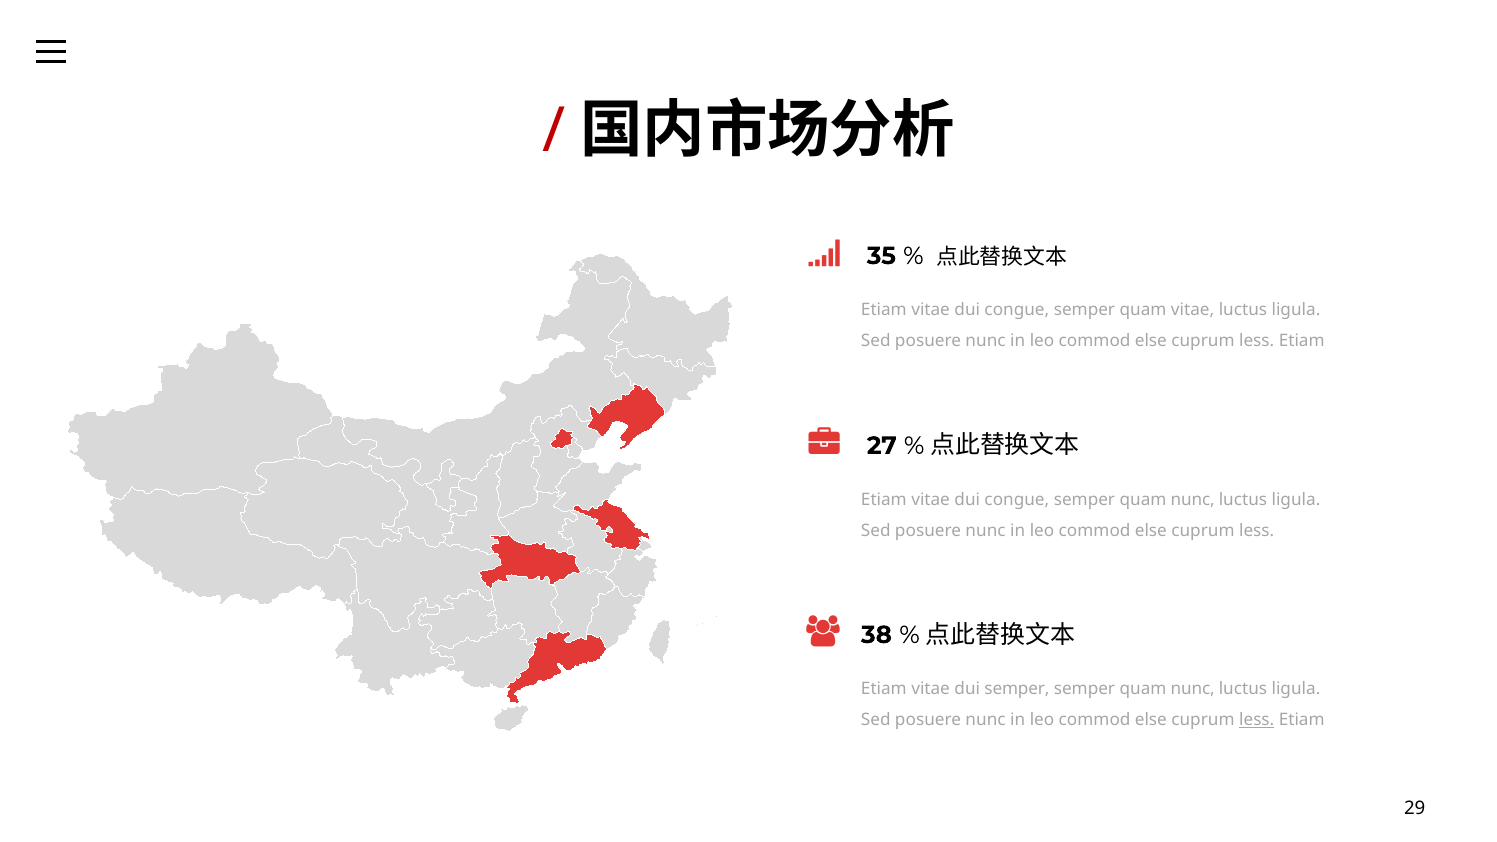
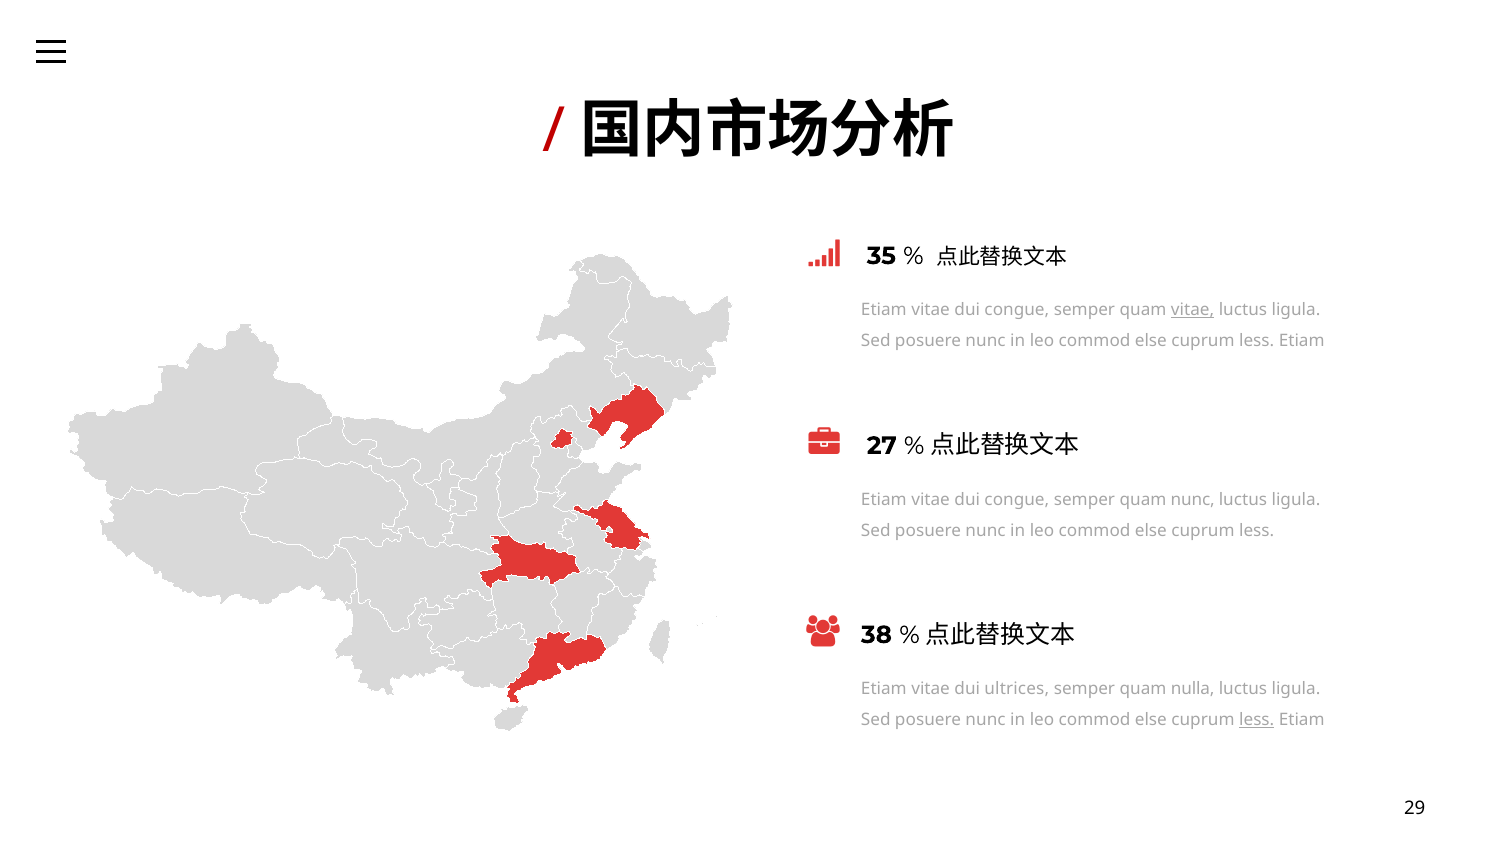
vitae at (1193, 310) underline: none -> present
dui semper: semper -> ultrices
nunc at (1193, 689): nunc -> nulla
